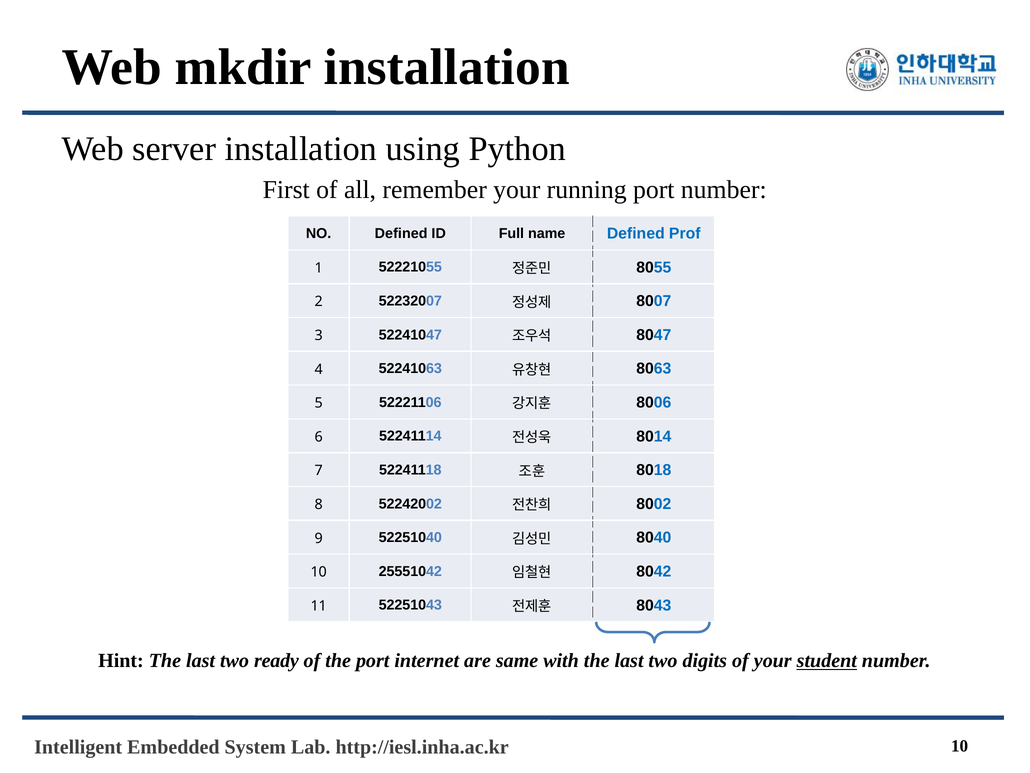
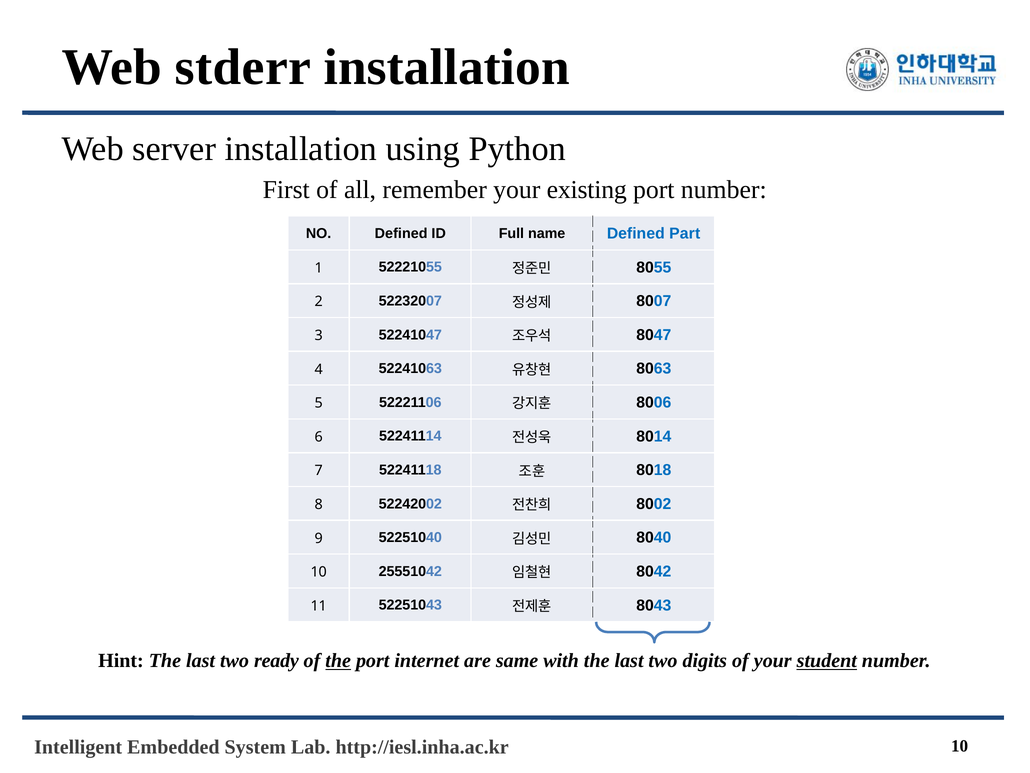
mkdir: mkdir -> stderr
running: running -> existing
Prof: Prof -> Part
the at (338, 660) underline: none -> present
